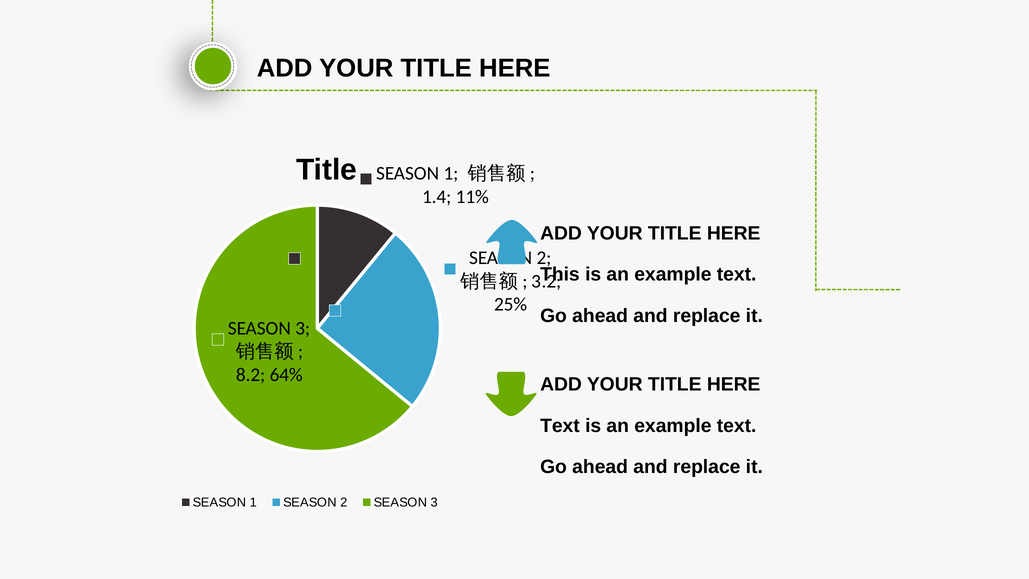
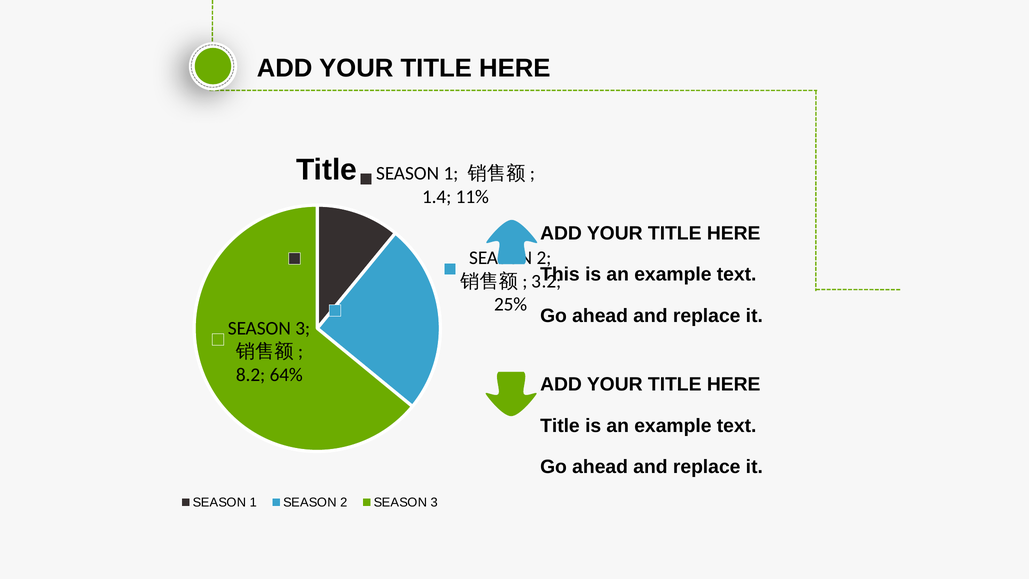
Text at (560, 426): Text -> Title
